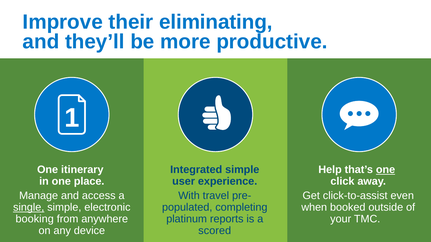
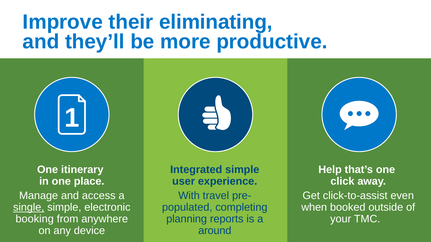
one at (386, 170) underline: present -> none
platinum: platinum -> planning
scored: scored -> around
